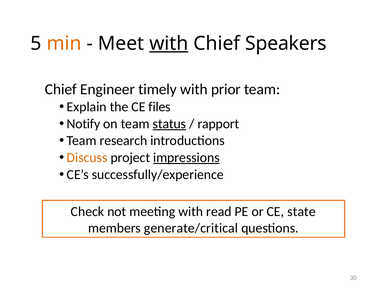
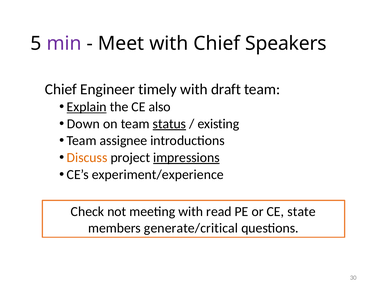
min colour: orange -> purple
with at (169, 43) underline: present -> none
prior: prior -> draft
Explain underline: none -> present
files: files -> also
Notify: Notify -> Down
rapport: rapport -> existing
research: research -> assignee
successfully/experience: successfully/experience -> experiment/experience
